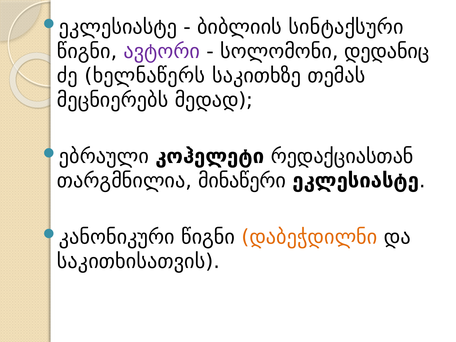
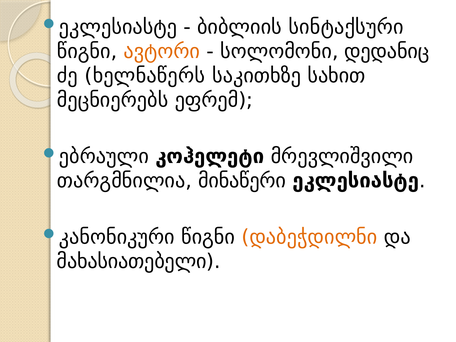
ავტორი colour: purple -> orange
თემას: თემას -> სახით
მედად: მედად -> ეფრემ
რედაქციასთან: რედაქციასთან -> მრევლიშვილი
საკითხისათვის: საკითხისათვის -> მახასიათებელი
